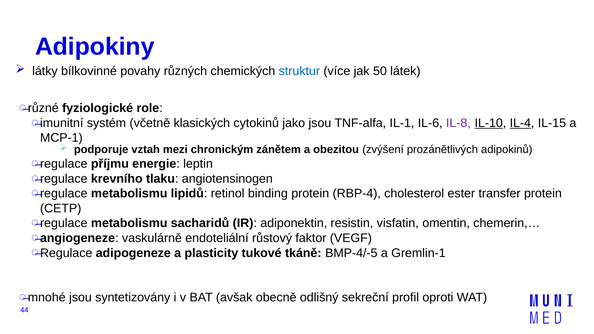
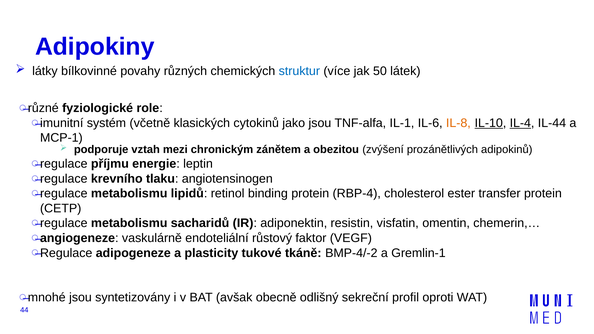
IL-8 colour: purple -> orange
IL-15: IL-15 -> IL-44
BMP-4/-5: BMP-4/-5 -> BMP-4/-2
